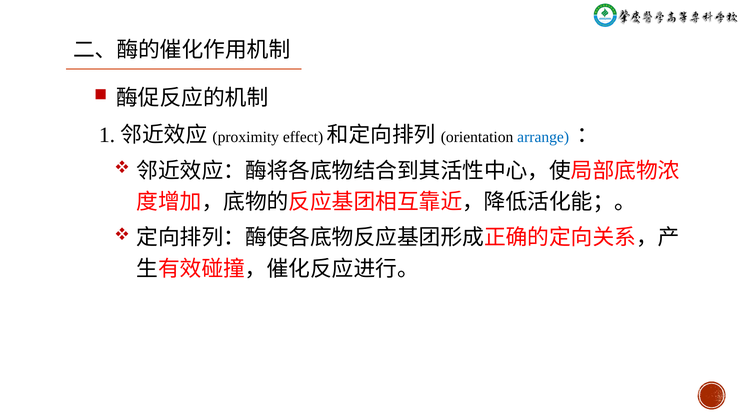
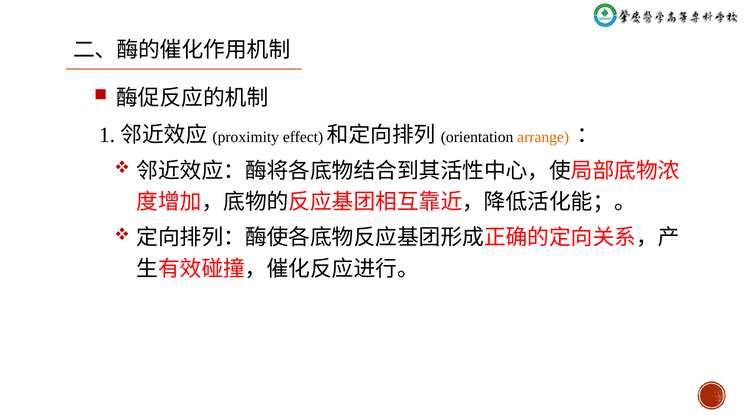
arrange colour: blue -> orange
